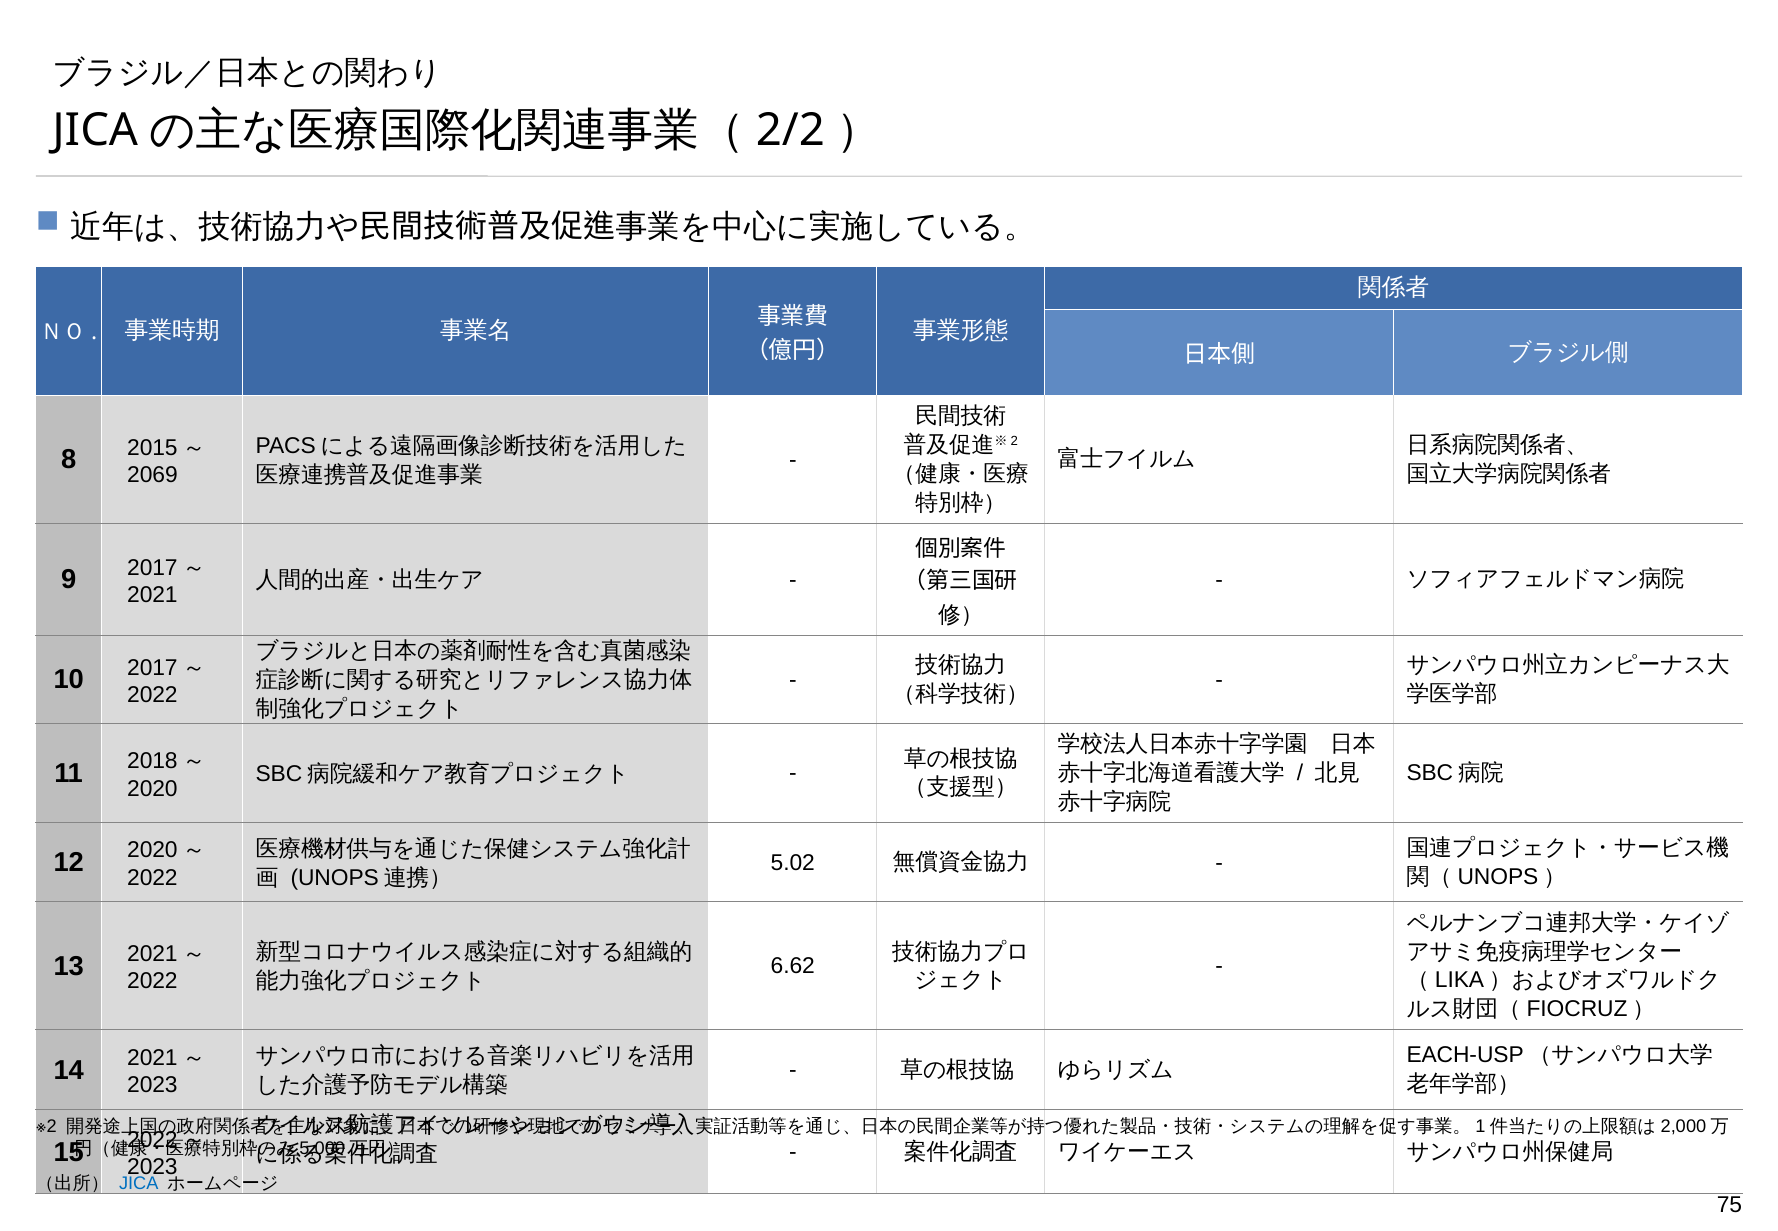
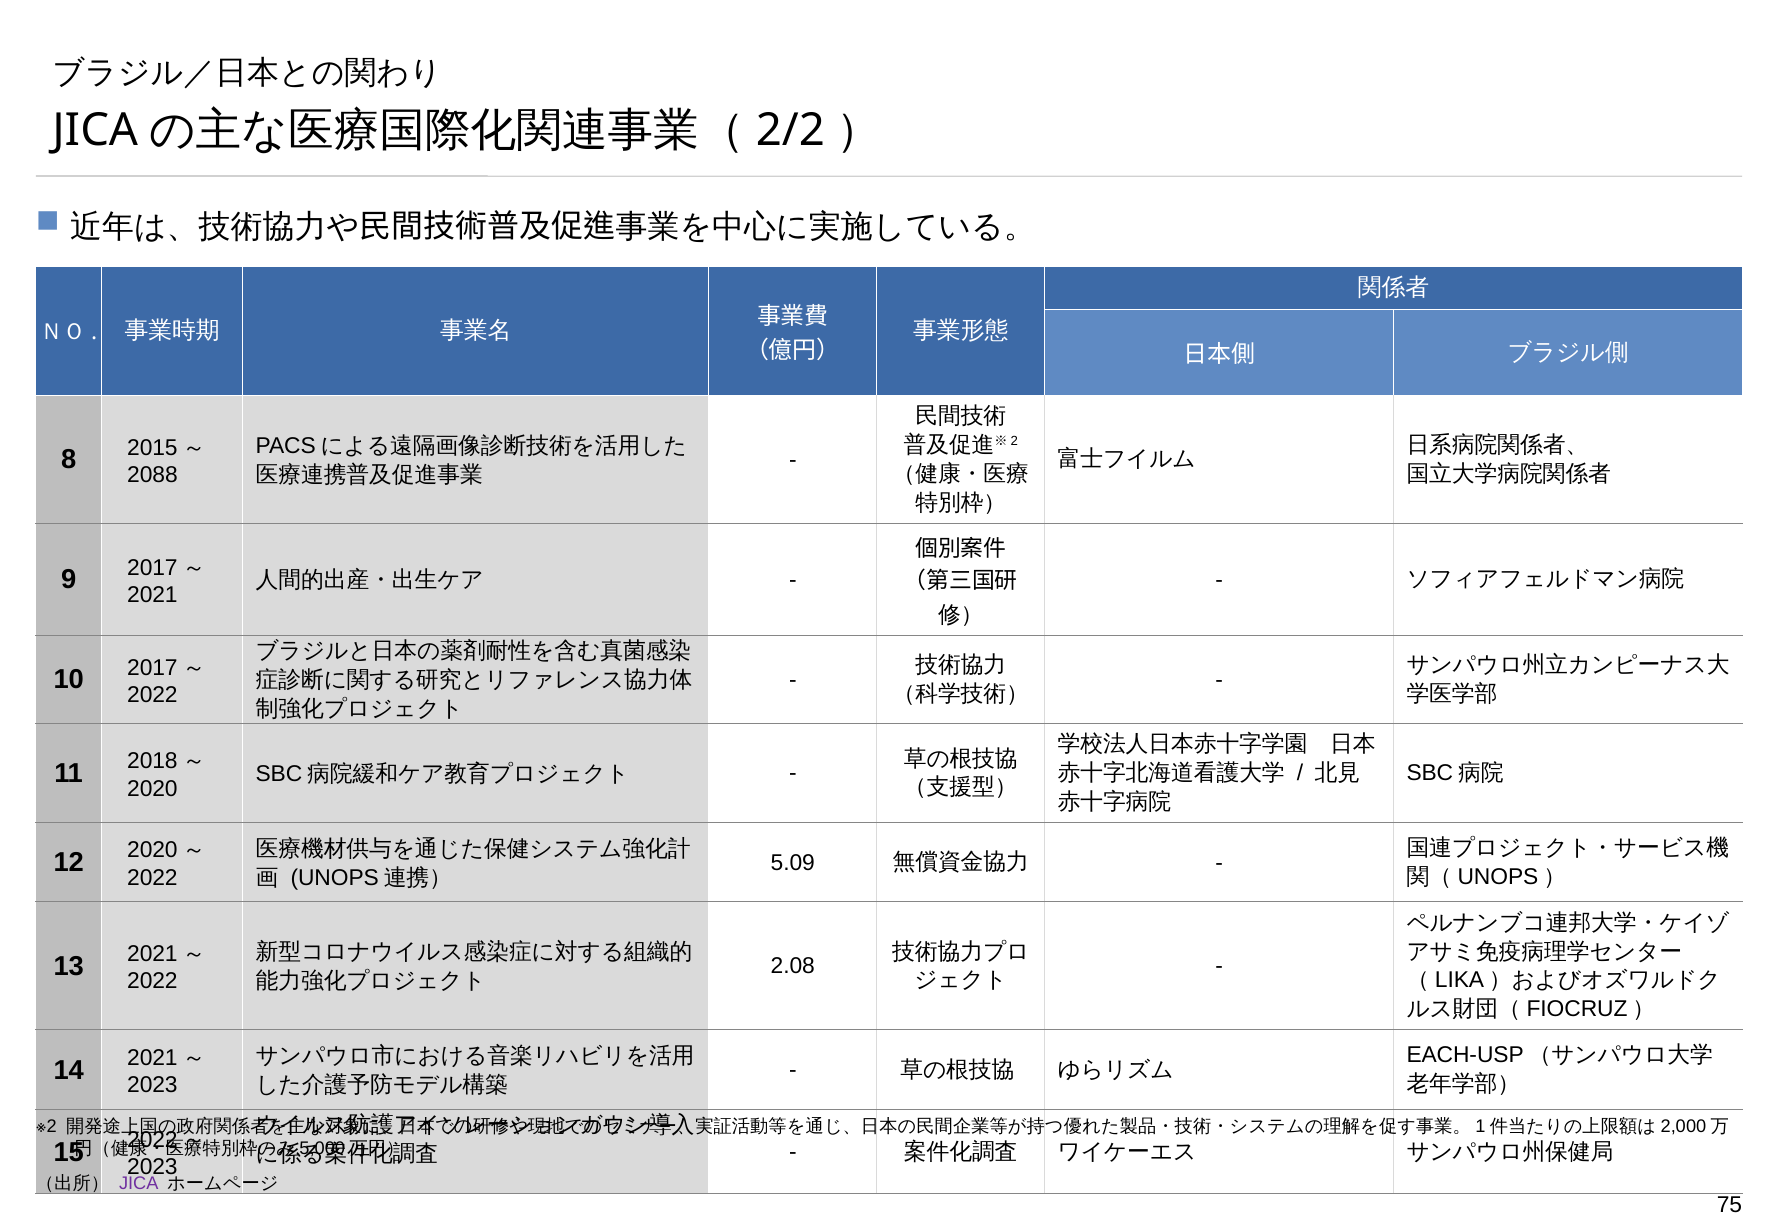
2069: 2069 -> 2088
5.02: 5.02 -> 5.09
6.62: 6.62 -> 2.08
JICA colour: blue -> purple
